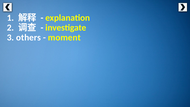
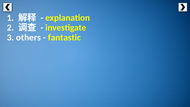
moment: moment -> fantastic
